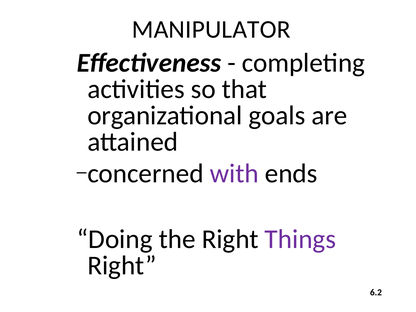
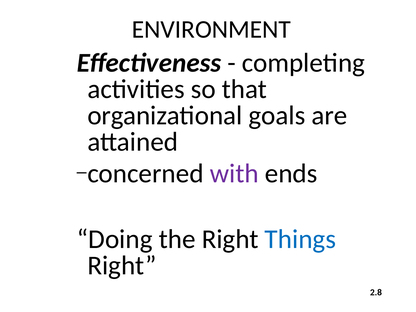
MANIPULATOR: MANIPULATOR -> ENVIRONMENT
Things colour: purple -> blue
6.2: 6.2 -> 2.8
